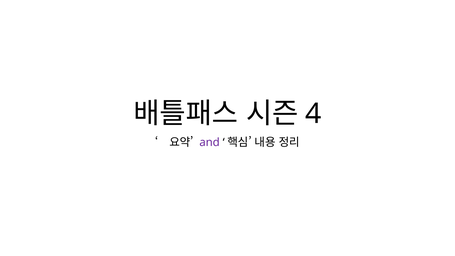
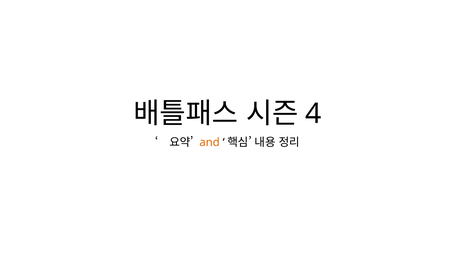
and colour: purple -> orange
